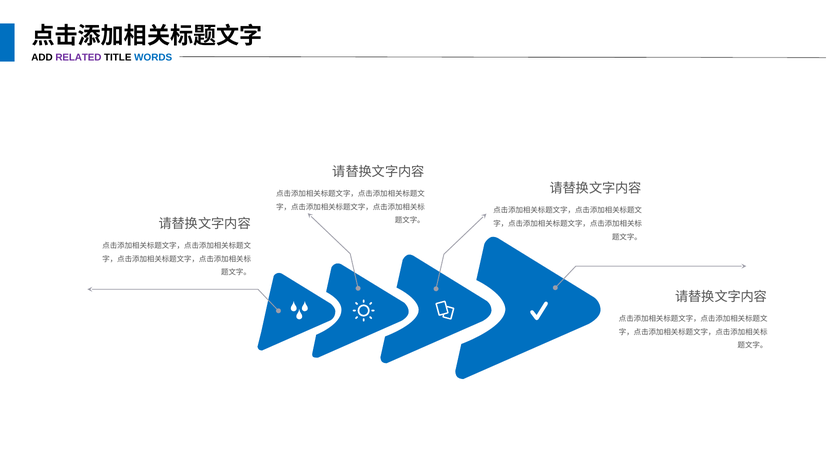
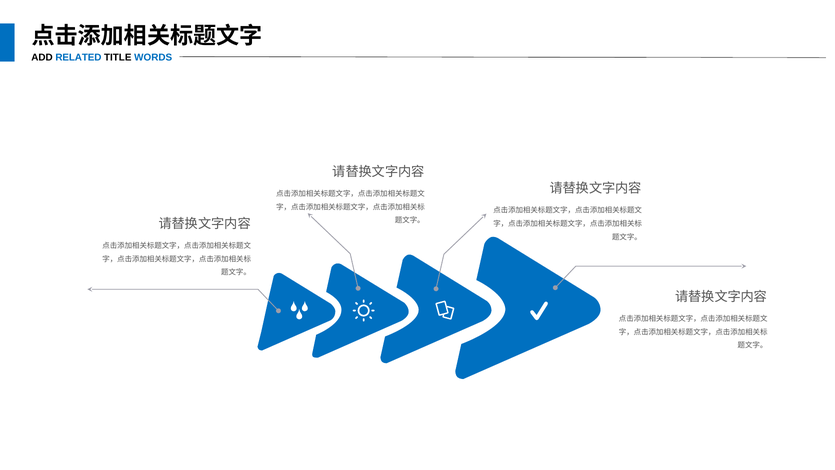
RELATED colour: purple -> blue
